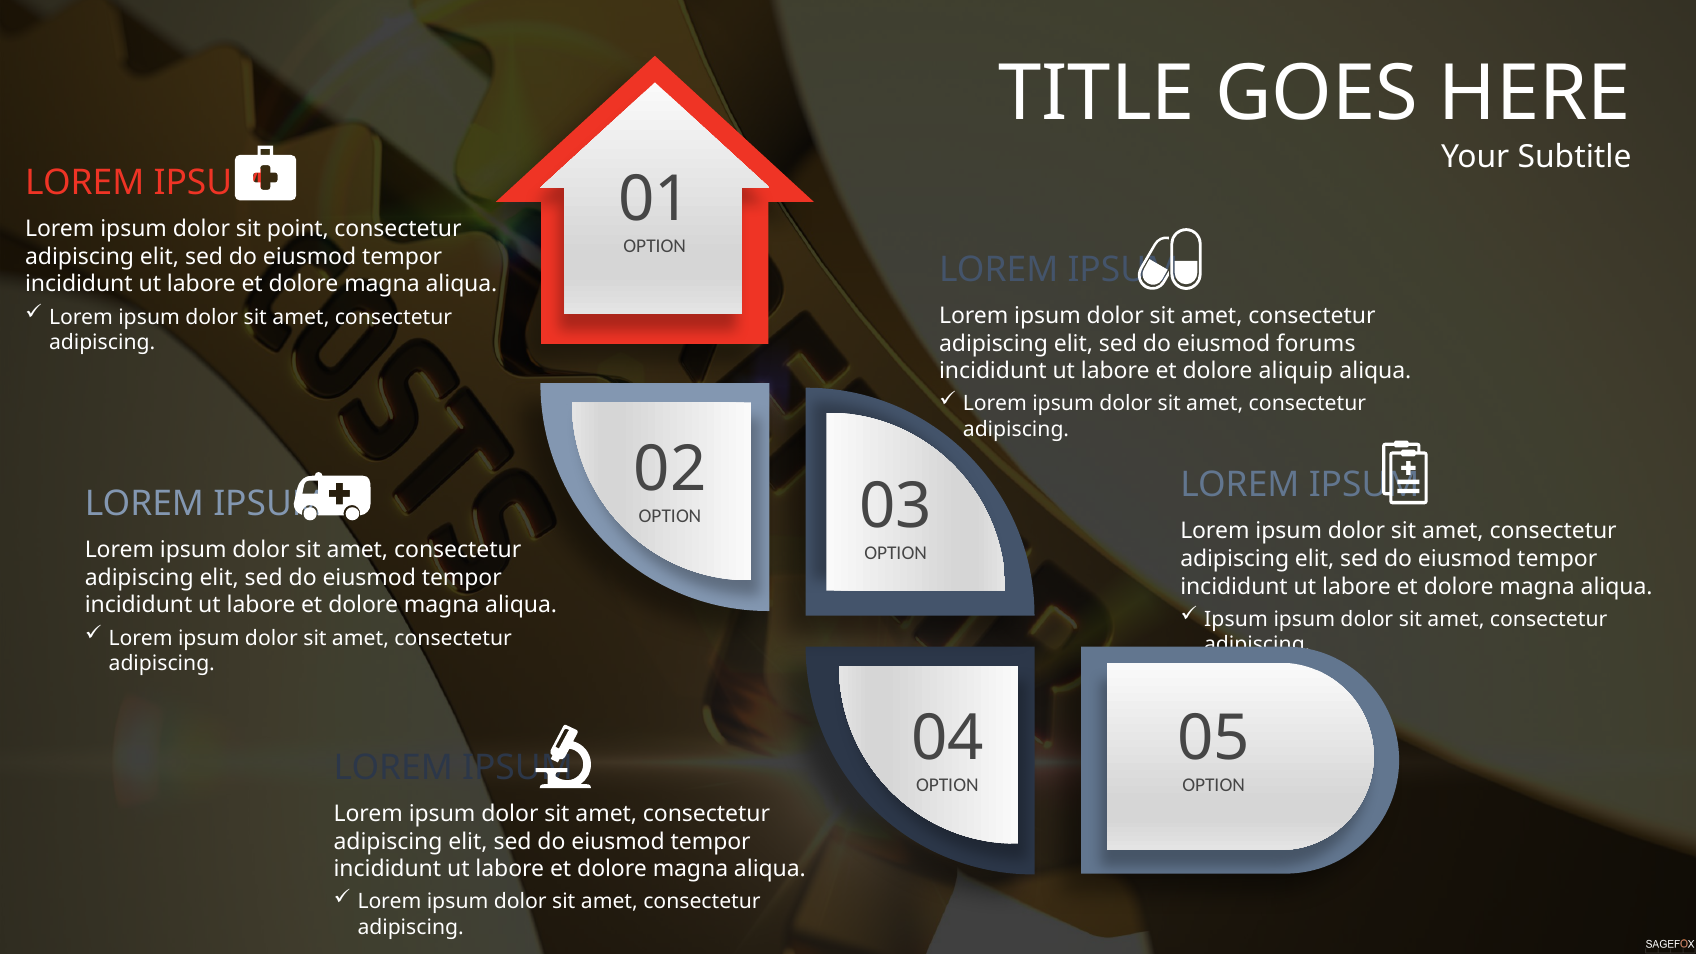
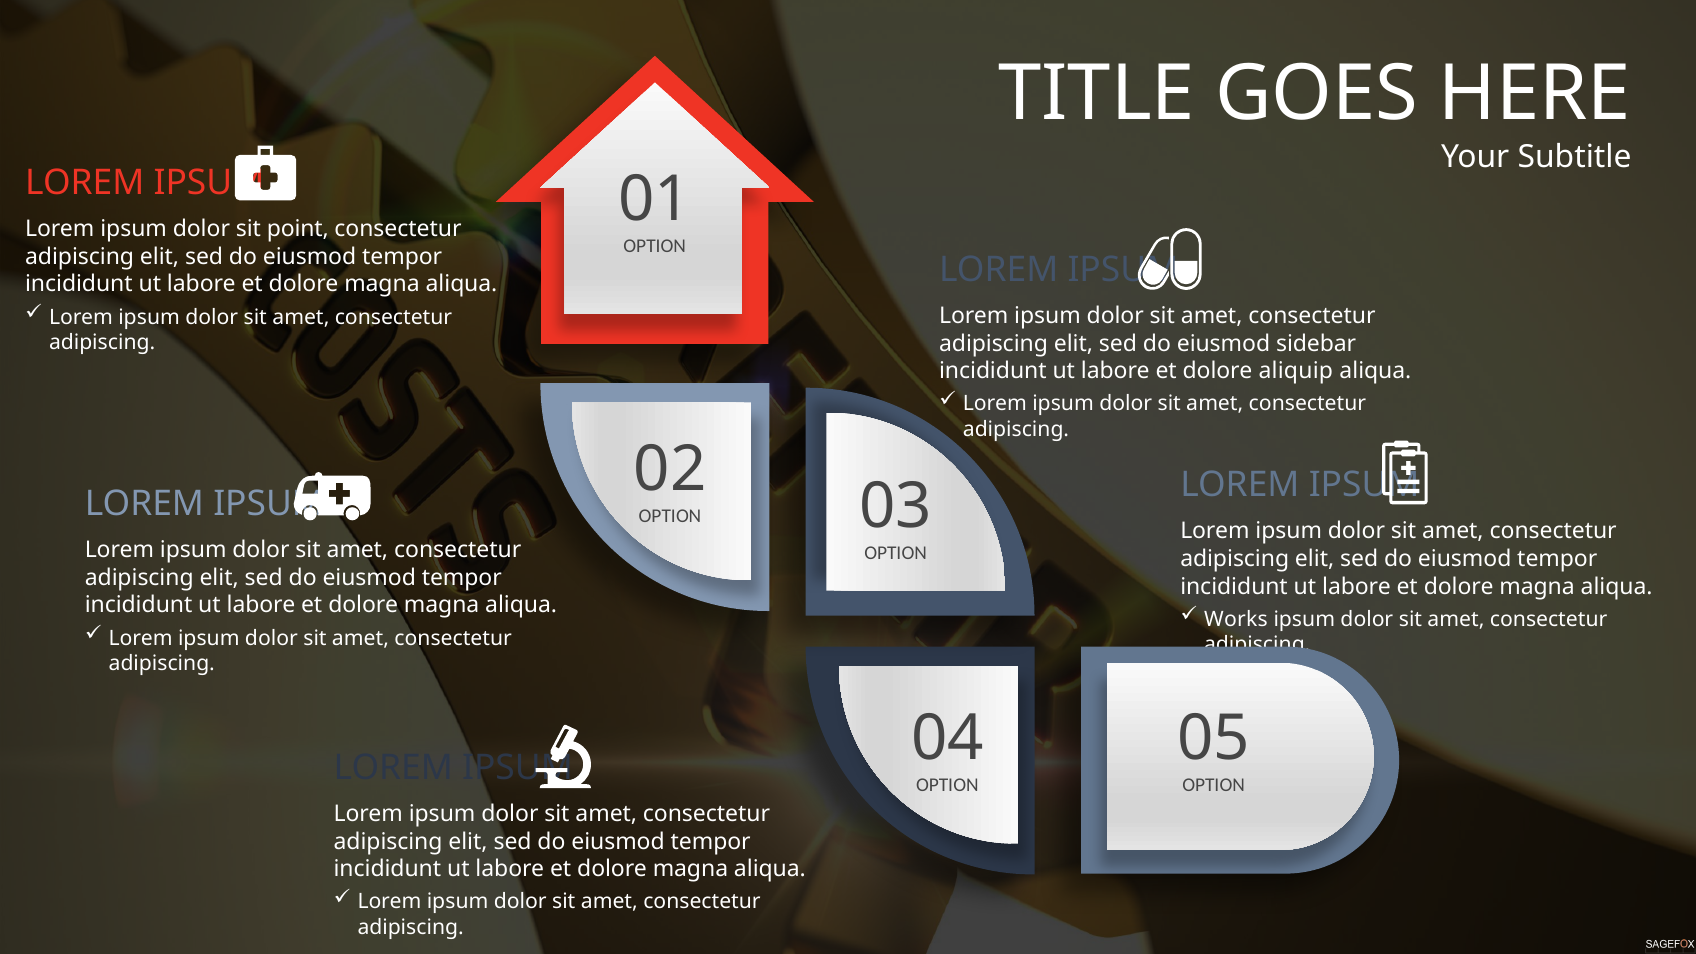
forums: forums -> sidebar
Ipsum at (1236, 619): Ipsum -> Works
